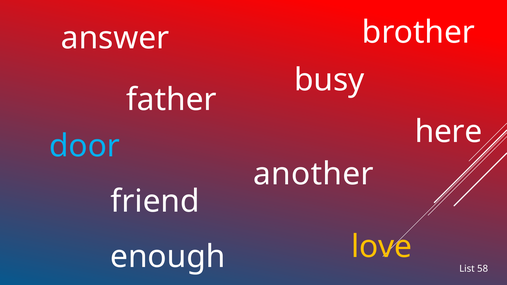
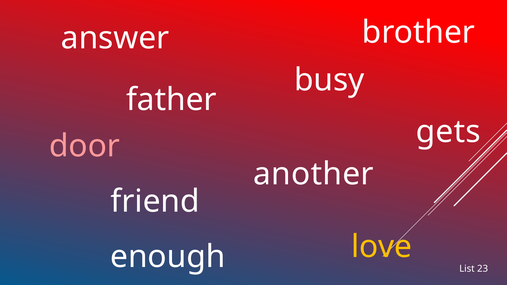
here: here -> gets
door colour: light blue -> pink
58: 58 -> 23
